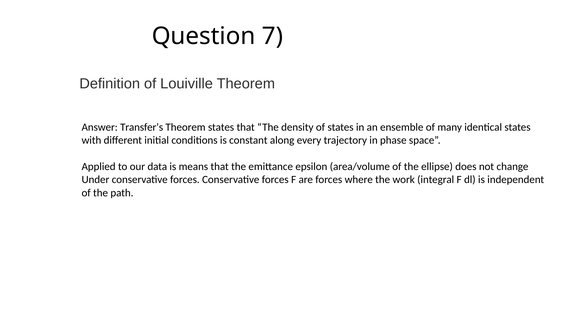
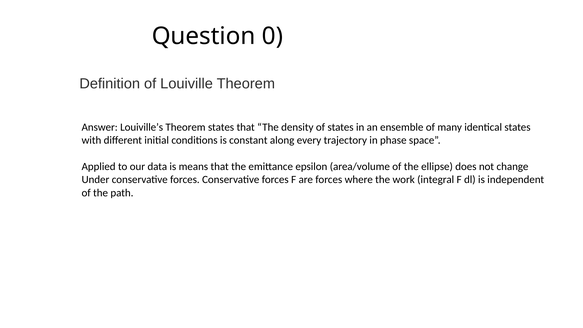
7: 7 -> 0
Transfer’s: Transfer’s -> Louiville’s
